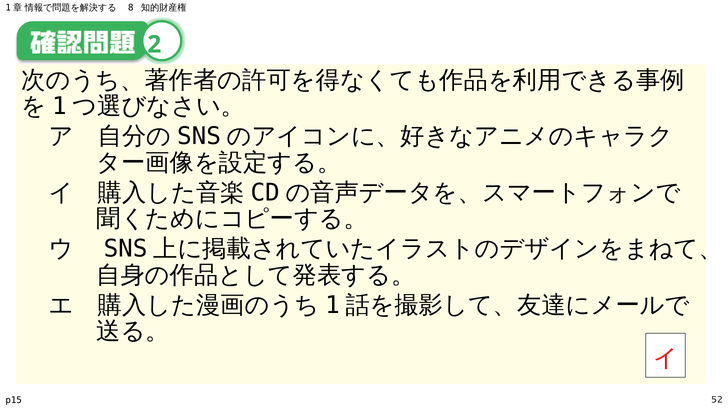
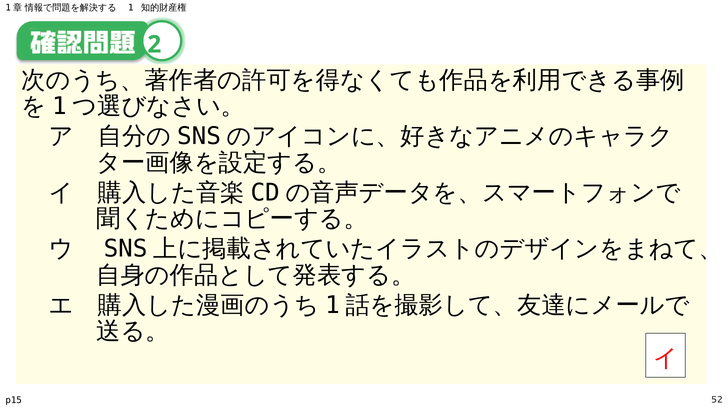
8: 8 -> 1
